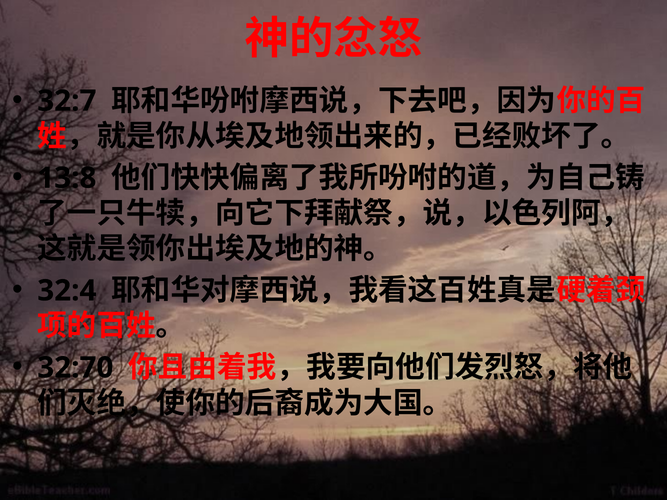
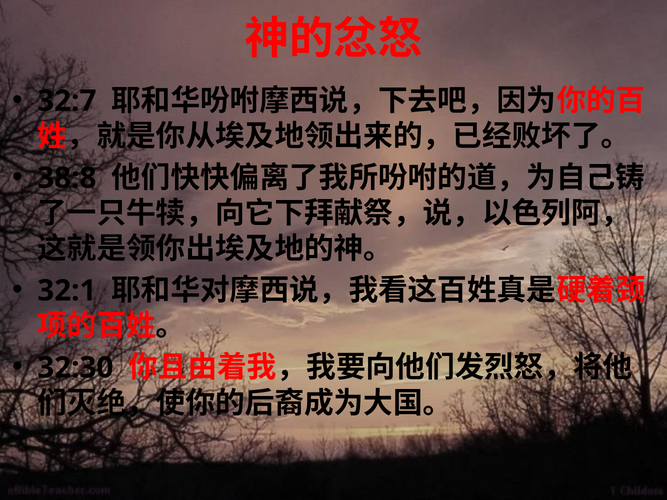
13:8: 13:8 -> 38:8
32:4: 32:4 -> 32:1
32:70: 32:70 -> 32:30
